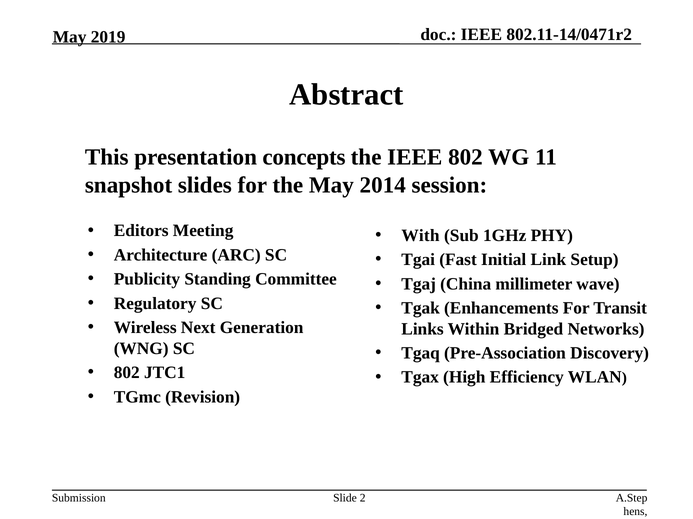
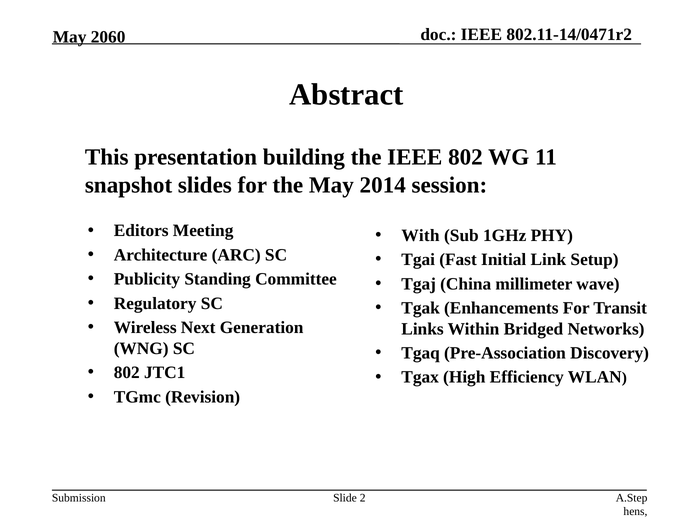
2019: 2019 -> 2060
concepts: concepts -> building
